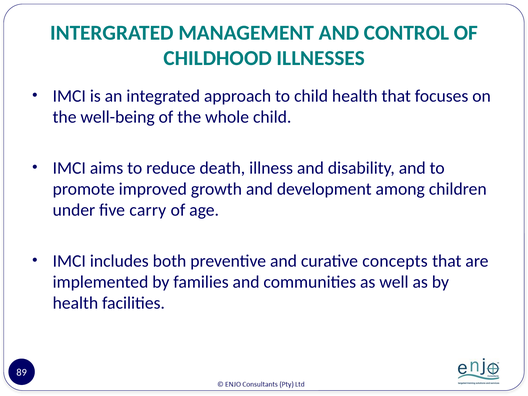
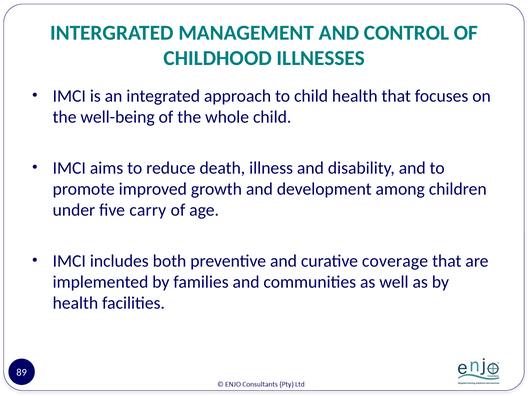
concepts: concepts -> coverage
